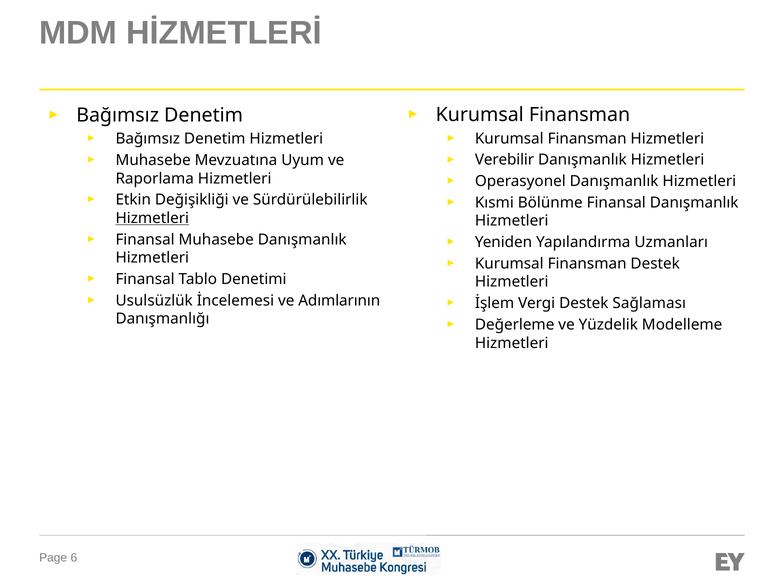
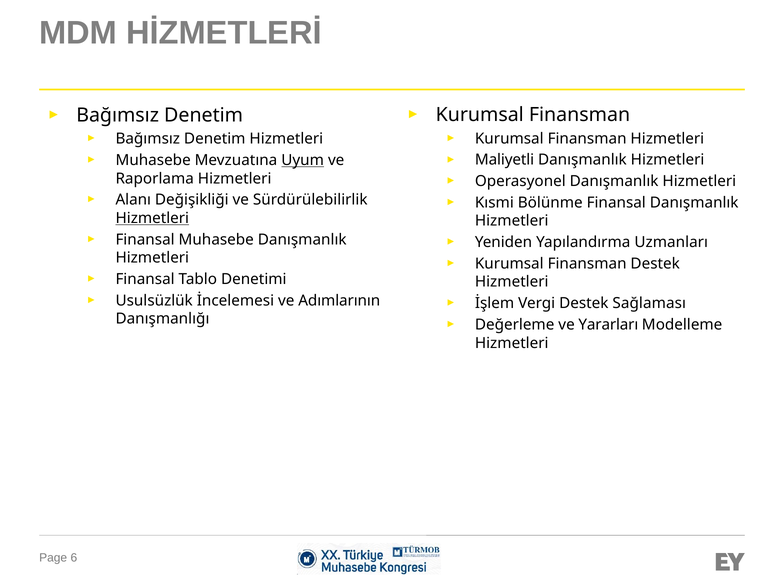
Verebilir: Verebilir -> Maliyetli
Uyum underline: none -> present
Etkin: Etkin -> Alanı
Yüzdelik: Yüzdelik -> Yararları
